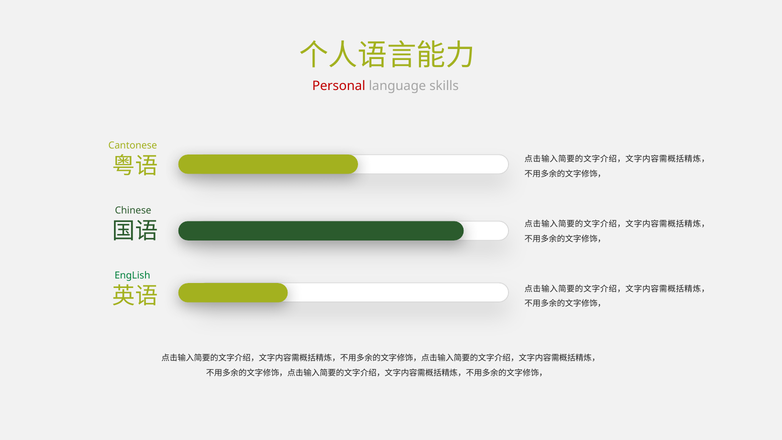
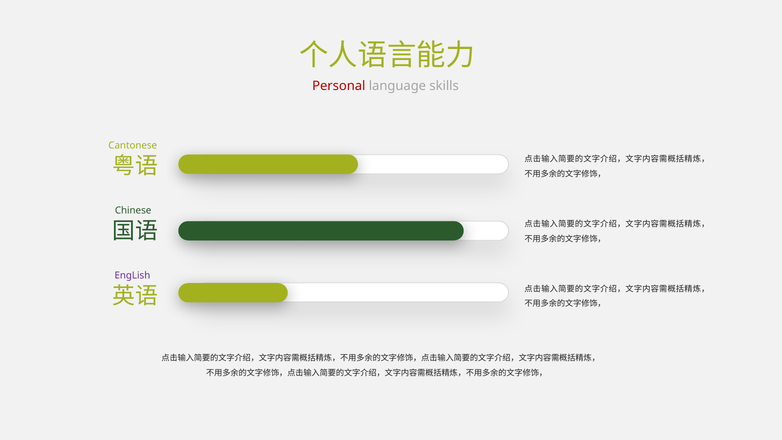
EngLish colour: green -> purple
